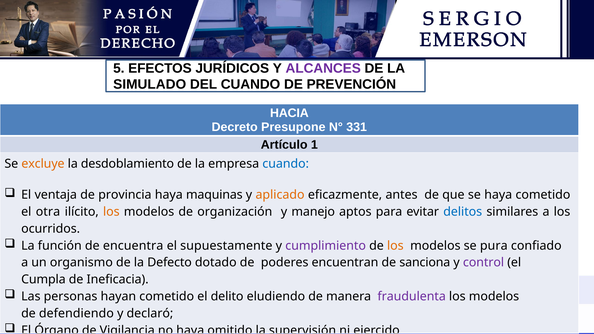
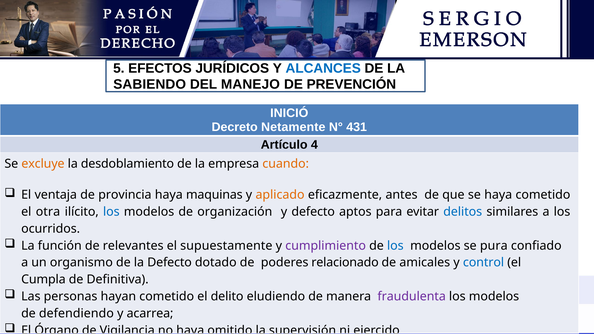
ALCANCES colour: purple -> blue
SIMULADO: SIMULADO -> SABIENDO
DEL CUANDO: CUANDO -> MANEJO
HACIA: HACIA -> INICIÓ
Presupone: Presupone -> Netamente
331: 331 -> 431
1: 1 -> 4
cuando at (286, 164) colour: blue -> orange
los at (111, 212) colour: orange -> blue
y manejo: manejo -> defecto
encuentra: encuentra -> relevantes
los at (395, 246) colour: orange -> blue
encuentran: encuentran -> relacionado
sanciona: sanciona -> amicales
control colour: purple -> blue
Ineficacia: Ineficacia -> Definitiva
declaró: declaró -> acarrea
